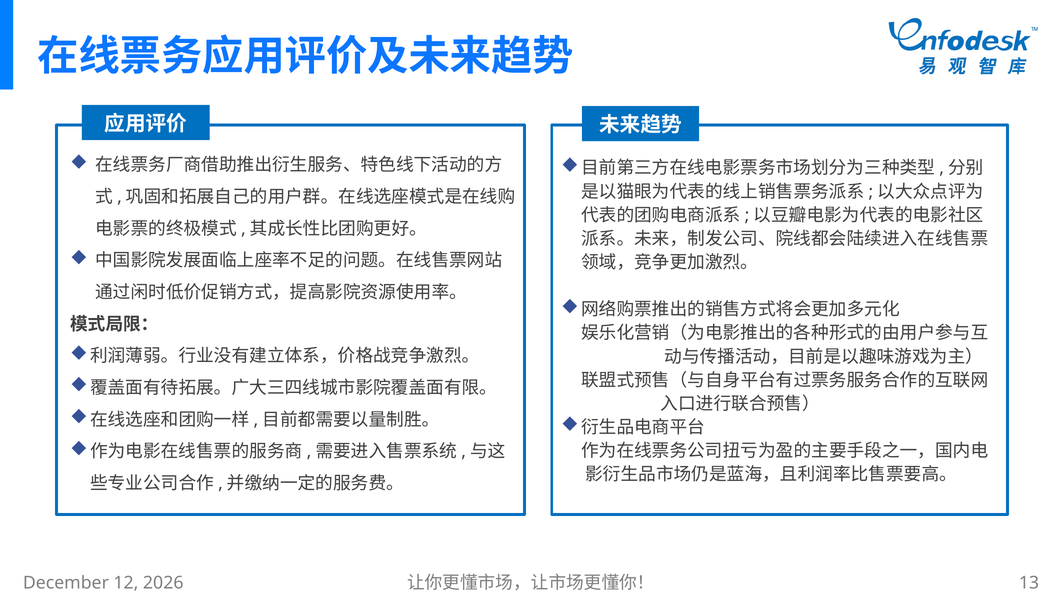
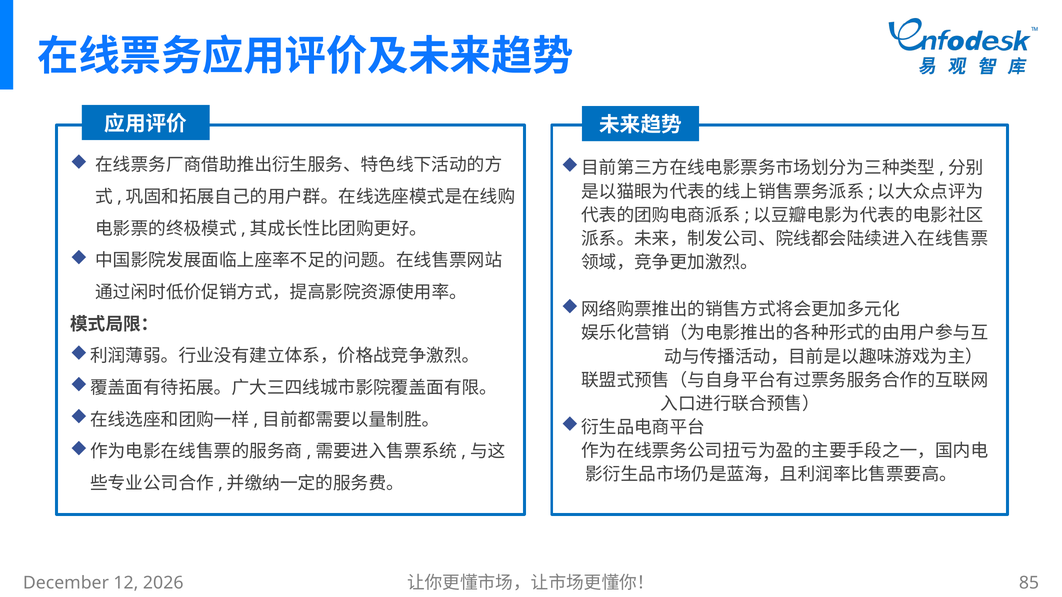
13: 13 -> 85
